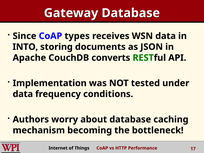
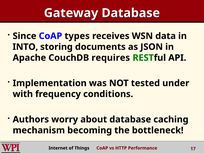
converts: converts -> requires
data at (23, 94): data -> with
